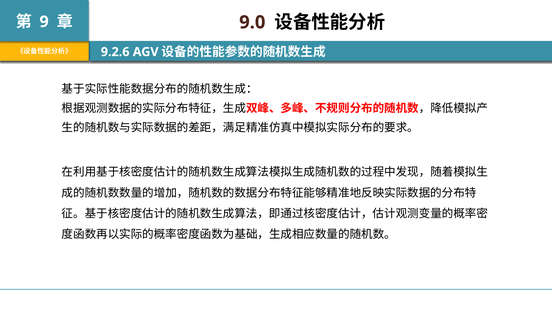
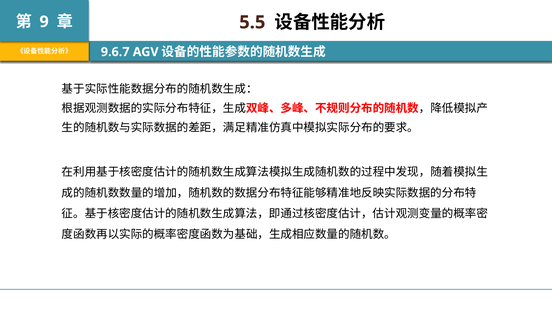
9.0: 9.0 -> 5.5
9.2.6: 9.2.6 -> 9.6.7
